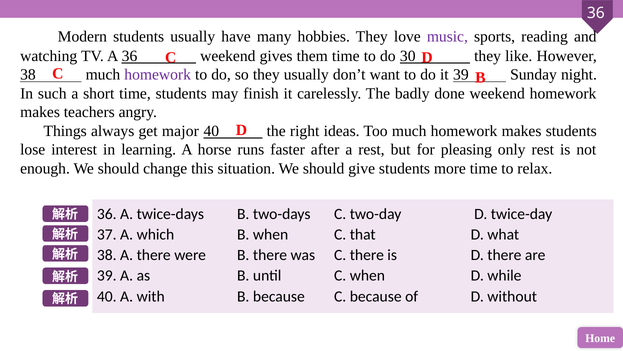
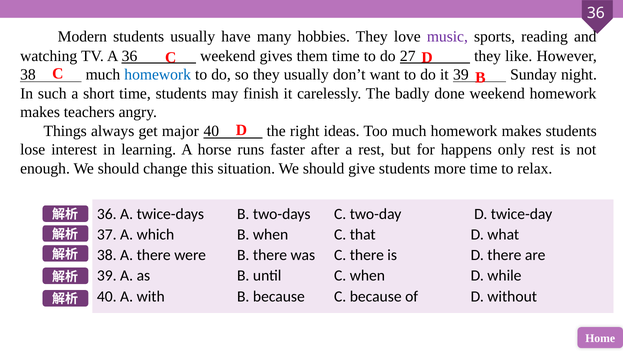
30: 30 -> 27
homework at (158, 75) colour: purple -> blue
pleasing: pleasing -> happens
